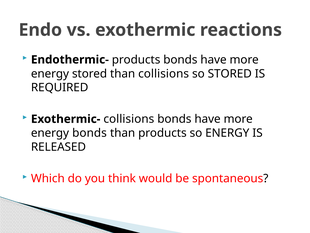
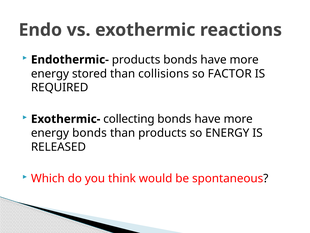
so STORED: STORED -> FACTOR
Exothermic- collisions: collisions -> collecting
